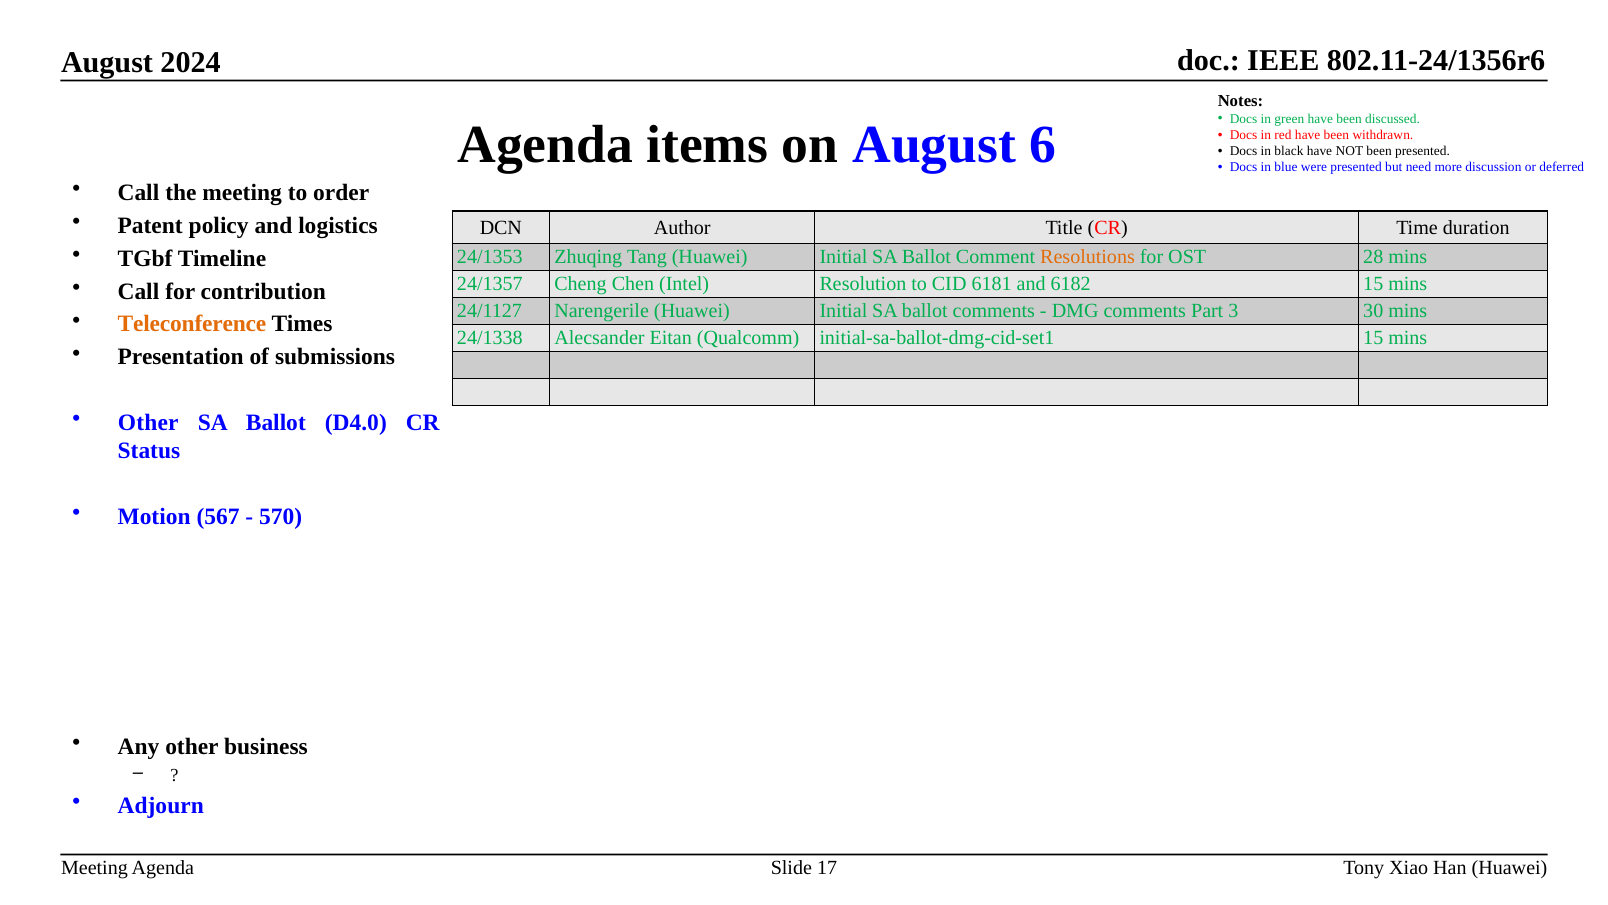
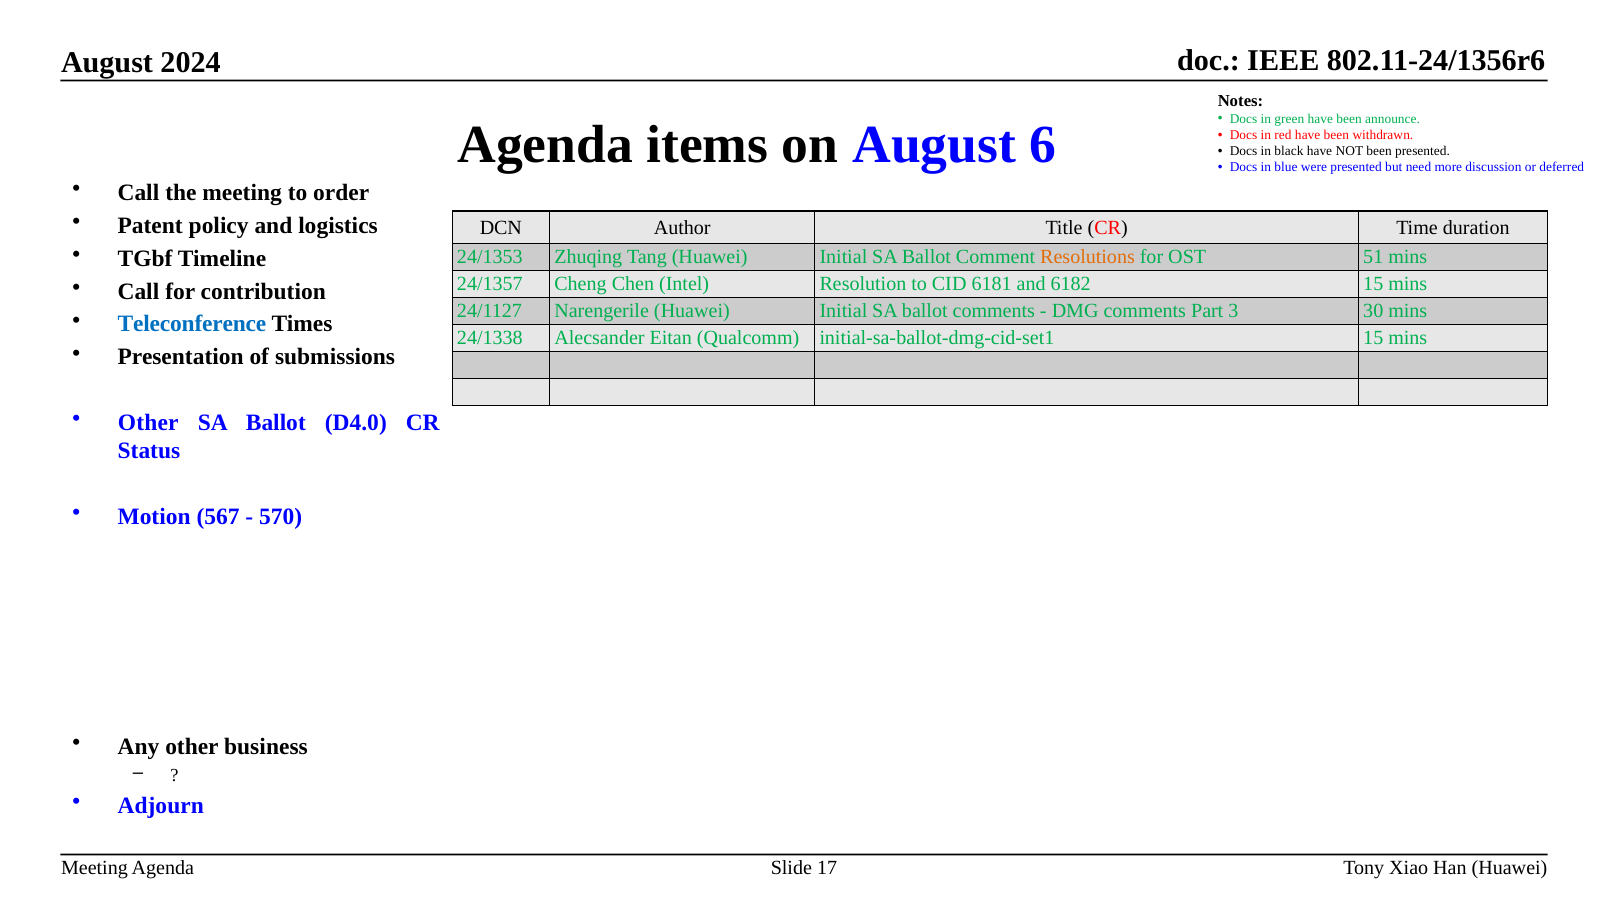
discussed: discussed -> announce
28: 28 -> 51
Teleconference colour: orange -> blue
